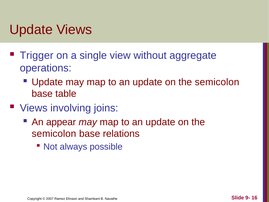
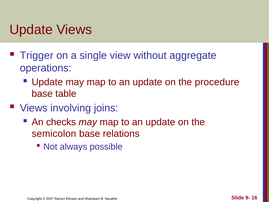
semicolon at (217, 82): semicolon -> procedure
appear: appear -> checks
